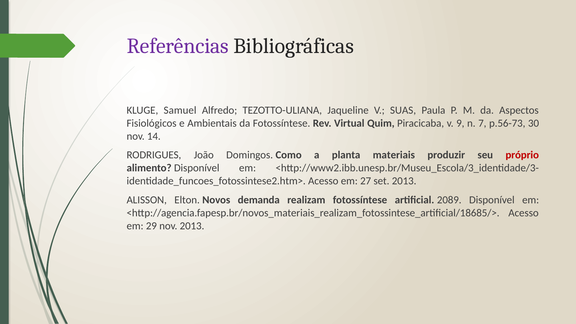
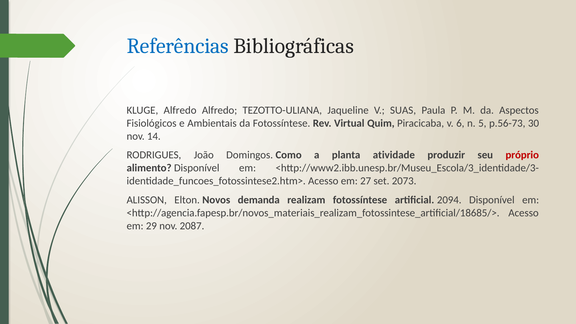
Referências colour: purple -> blue
KLUGE Samuel: Samuel -> Alfredo
9: 9 -> 6
7: 7 -> 5
materiais: materiais -> atividade
set 2013: 2013 -> 2073
2089: 2089 -> 2094
nov 2013: 2013 -> 2087
